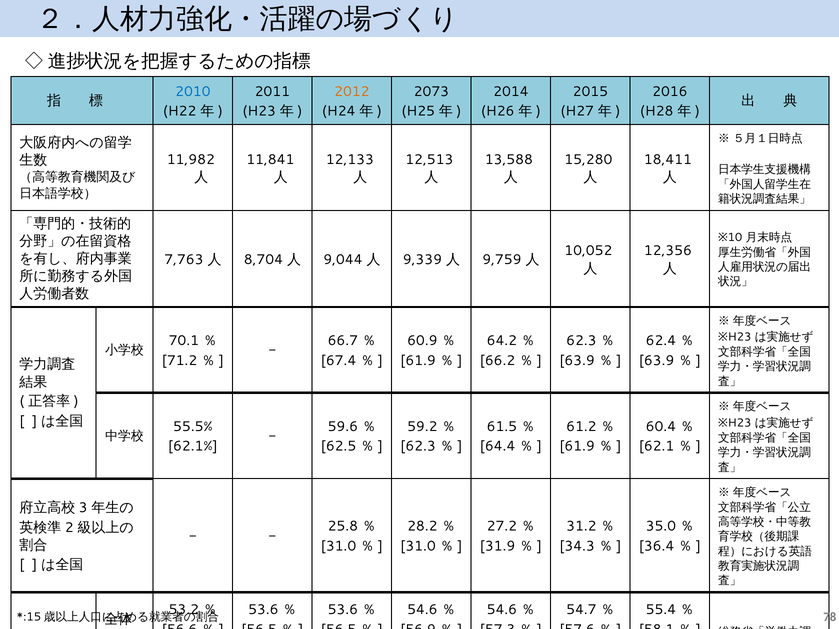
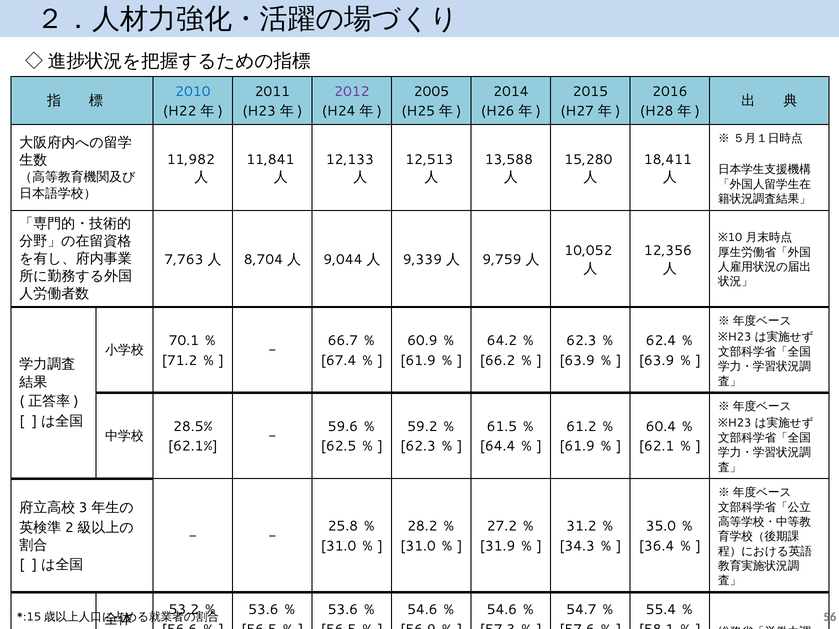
2012 colour: orange -> purple
2073: 2073 -> 2005
55.5%: 55.5% -> 28.5%
78: 78 -> 56
